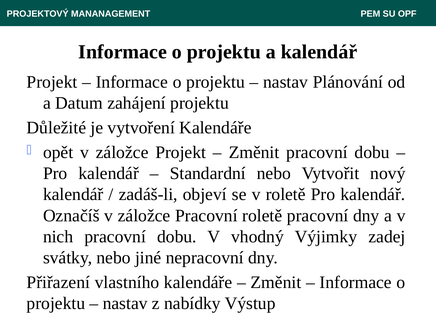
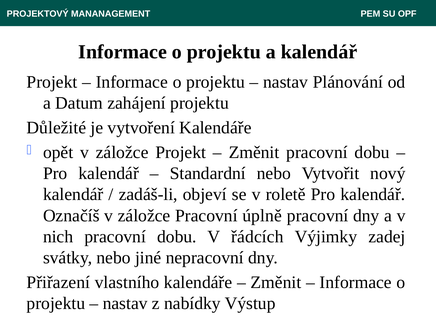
Pracovní roletě: roletě -> úplně
vhodný: vhodný -> řádcích
